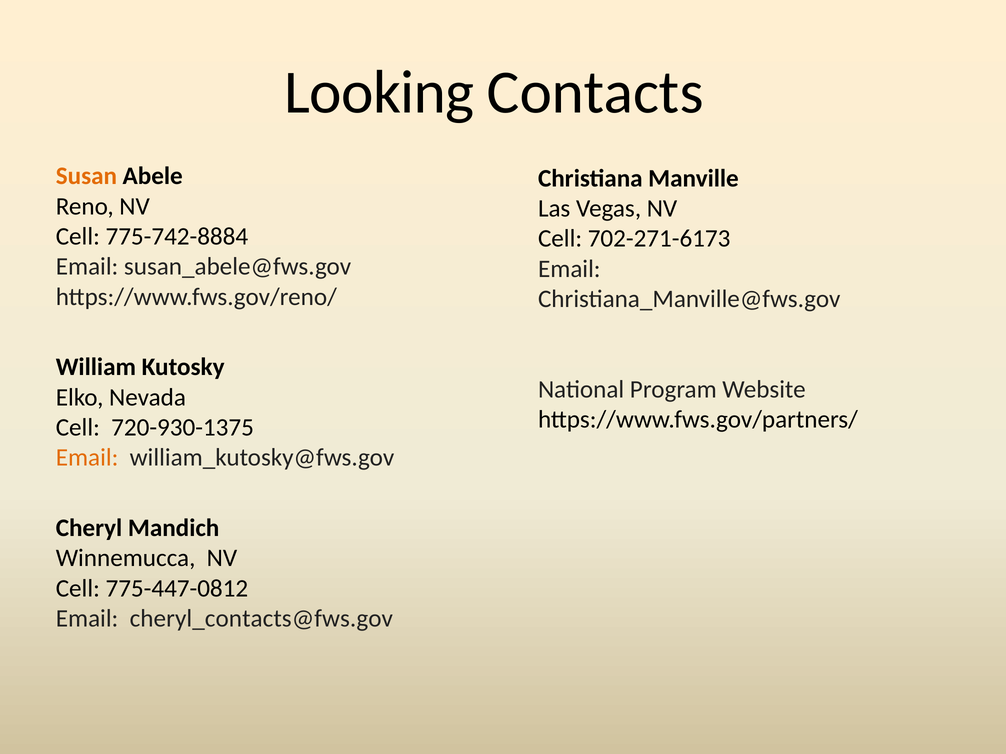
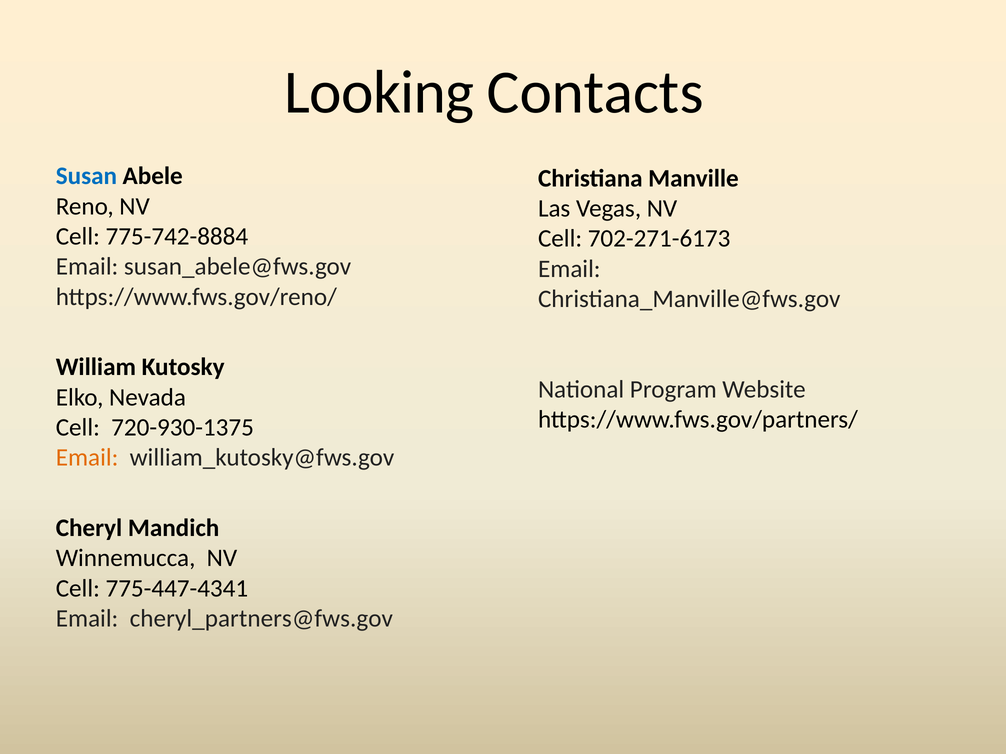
Susan colour: orange -> blue
775-447-0812: 775-447-0812 -> 775-447-4341
cheryl_contacts@fws.gov: cheryl_contacts@fws.gov -> cheryl_partners@fws.gov
